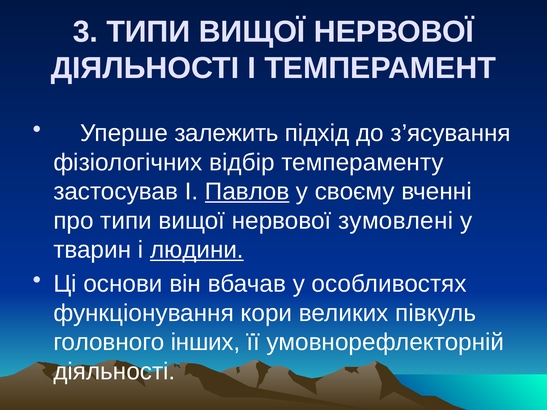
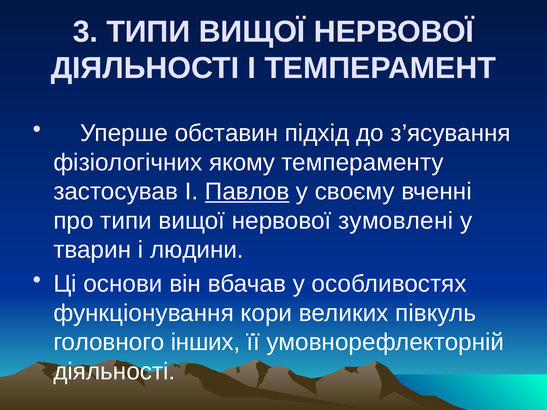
залежить: залежить -> обставин
відбір: відбір -> якому
людини underline: present -> none
